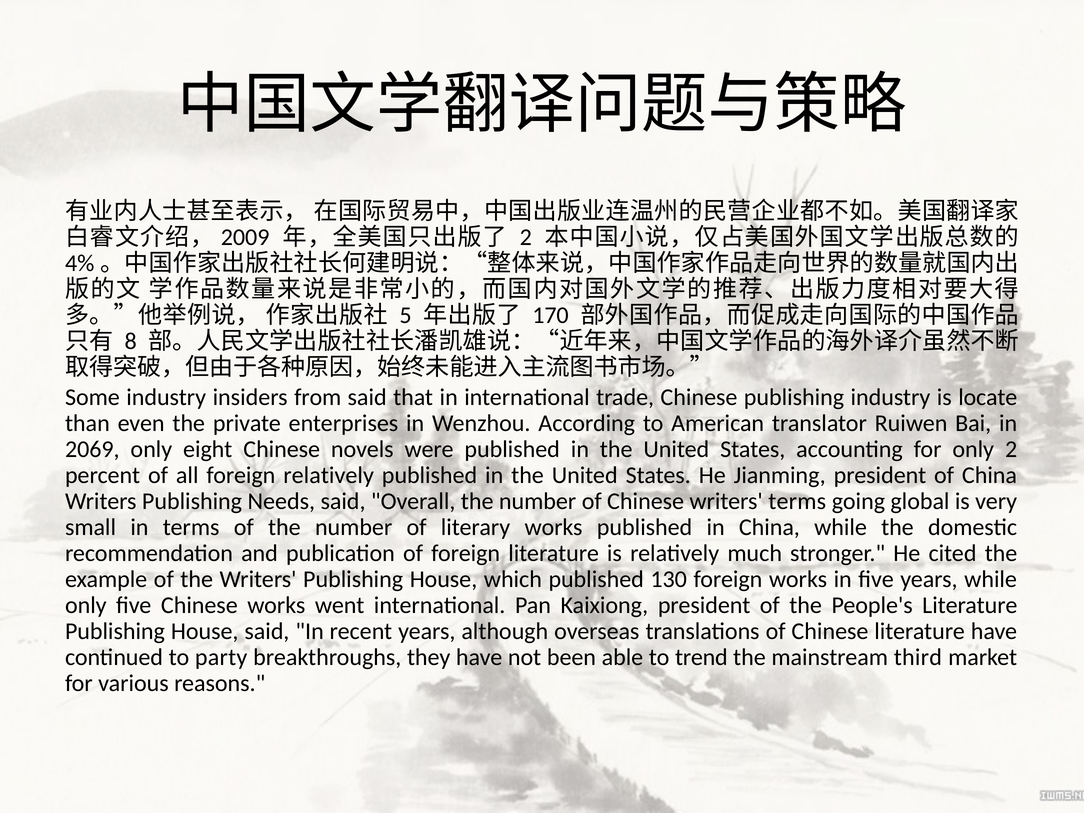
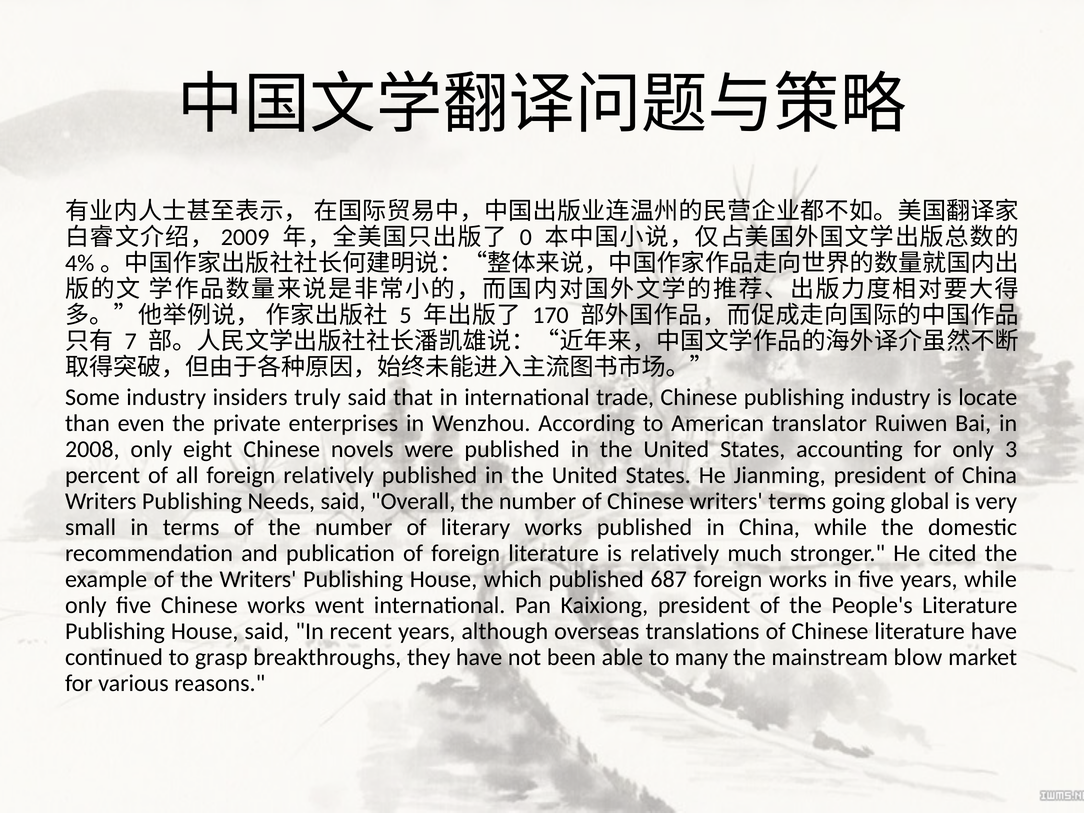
2 at (526, 237): 2 -> 0
8: 8 -> 7
from: from -> truly
2069: 2069 -> 2008
only 2: 2 -> 3
130: 130 -> 687
party: party -> grasp
trend: trend -> many
third: third -> blow
